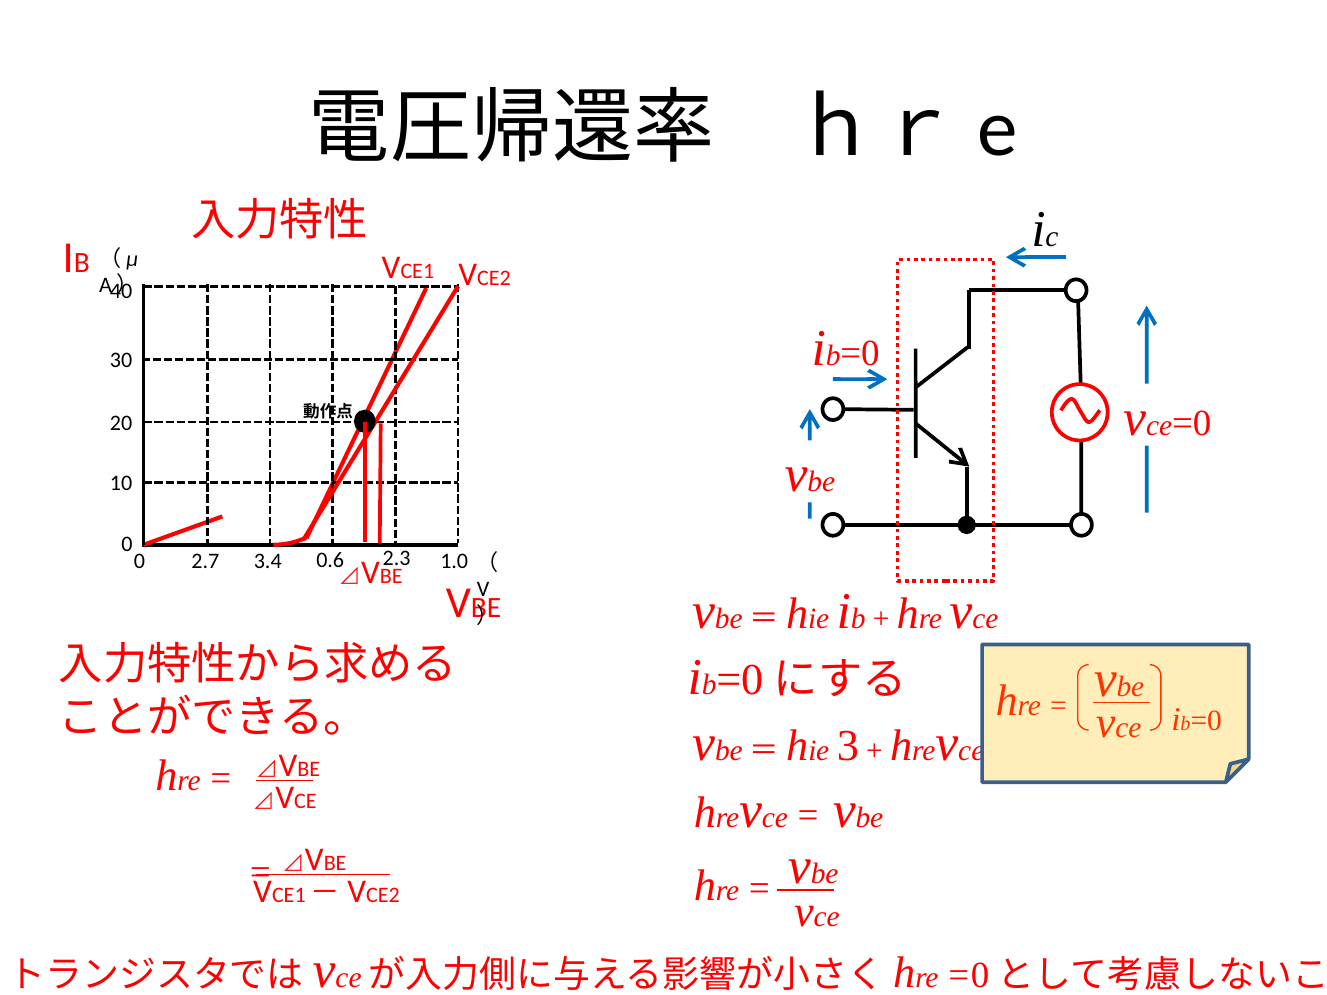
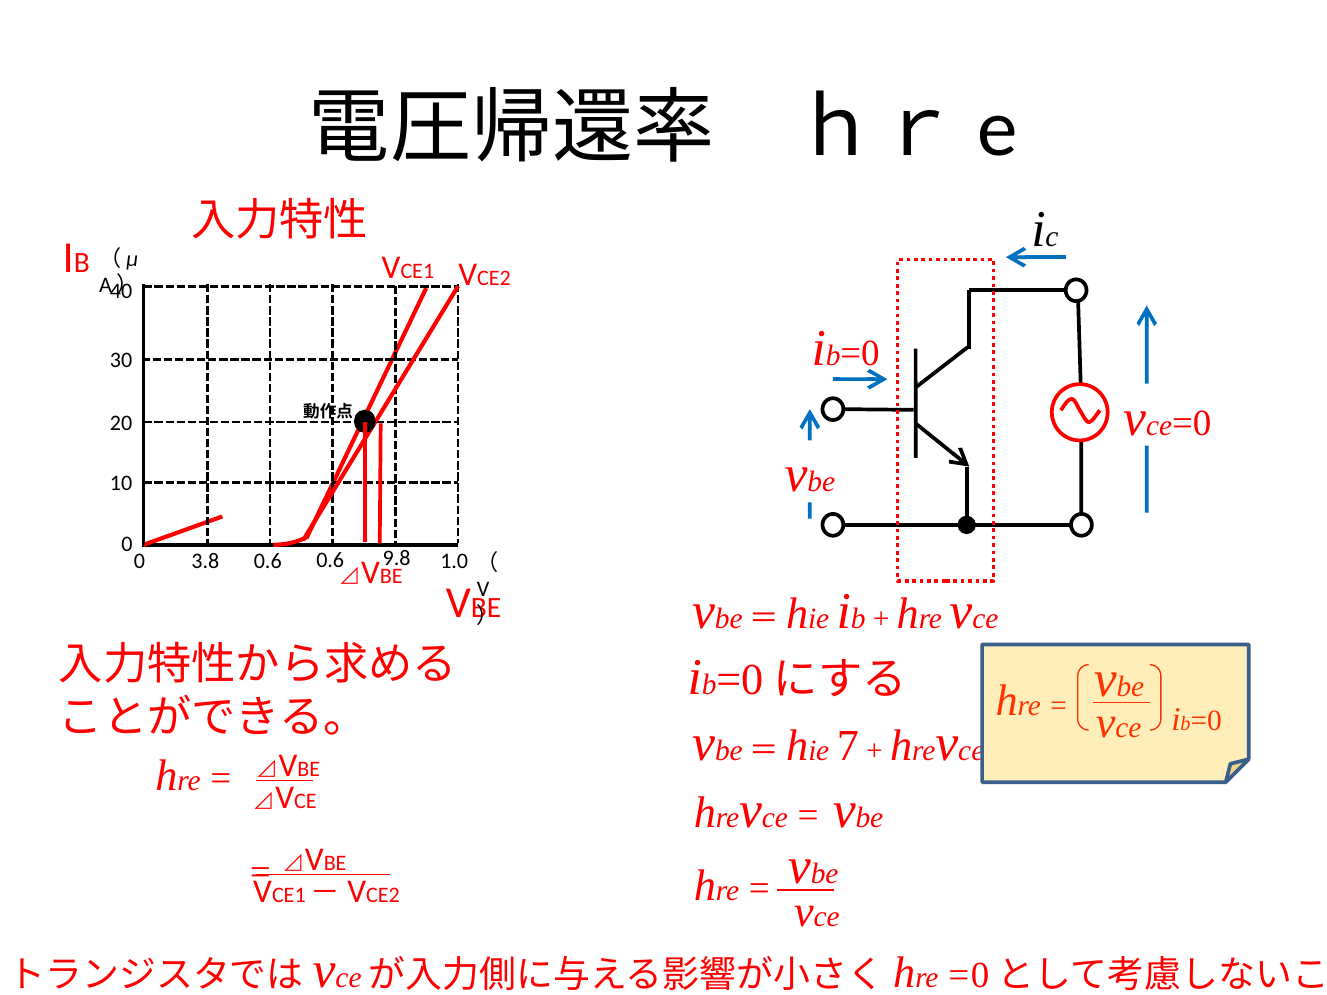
3.4 at (268, 561): 3.4 -> 0.6
2.3: 2.3 -> 9.8
2.7: 2.7 -> 3.8
3: 3 -> 7
